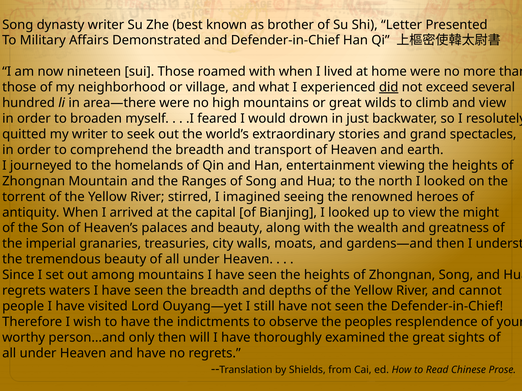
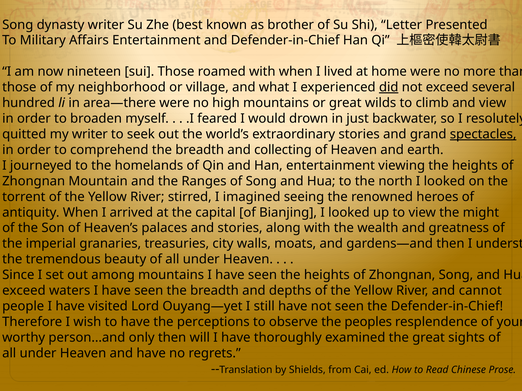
Affairs Demonstrated: Demonstrated -> Entertainment
spectacles underline: none -> present
transport: transport -> collecting
and beauty: beauty -> stories
regrets at (24, 291): regrets -> exceed
indictments: indictments -> perceptions
